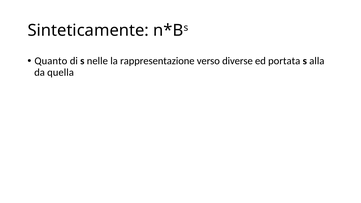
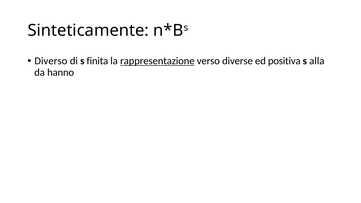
Quanto: Quanto -> Diverso
nelle: nelle -> finita
rappresentazione underline: none -> present
portata: portata -> positiva
quella: quella -> hanno
